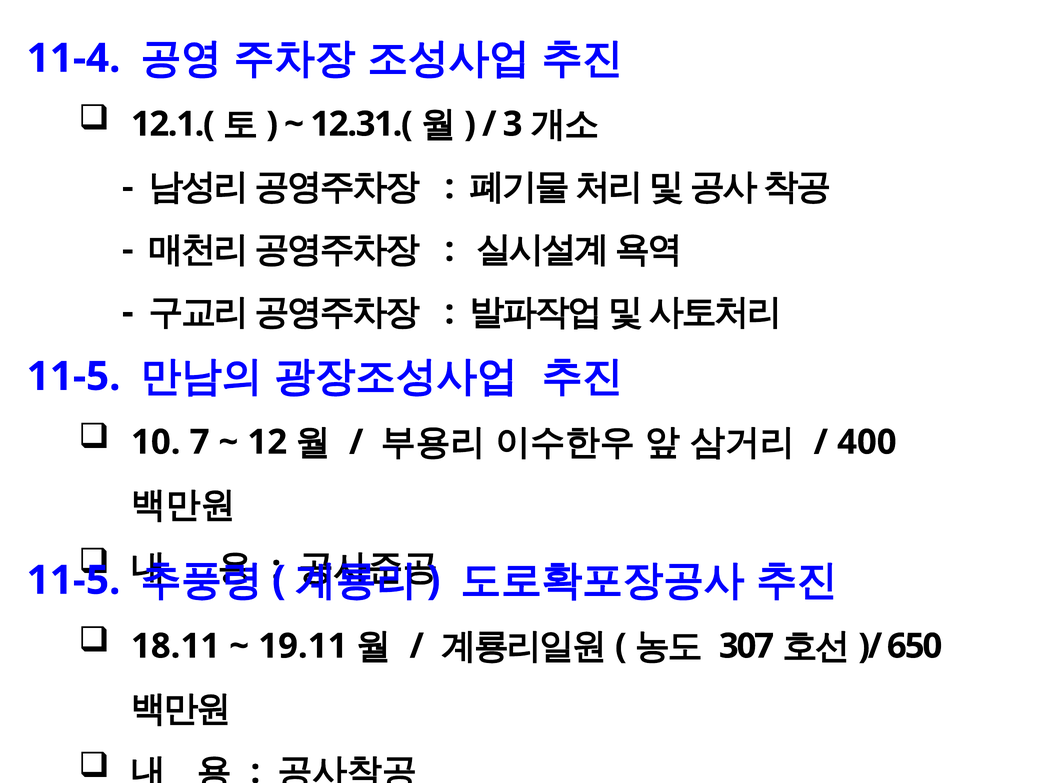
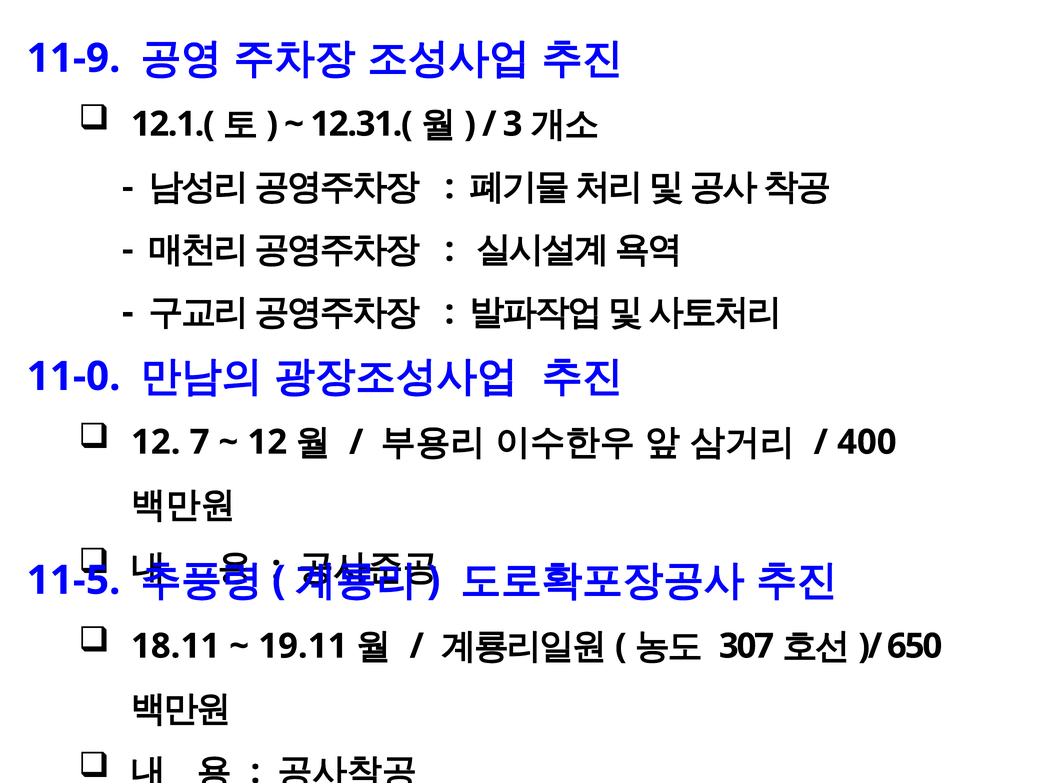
11-4: 11-4 -> 11-9
11-5 at (74, 376): 11-5 -> 11-0
10 at (156, 442): 10 -> 12
